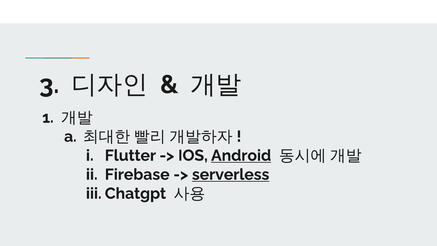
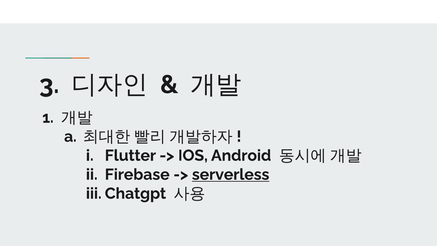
Android underline: present -> none
